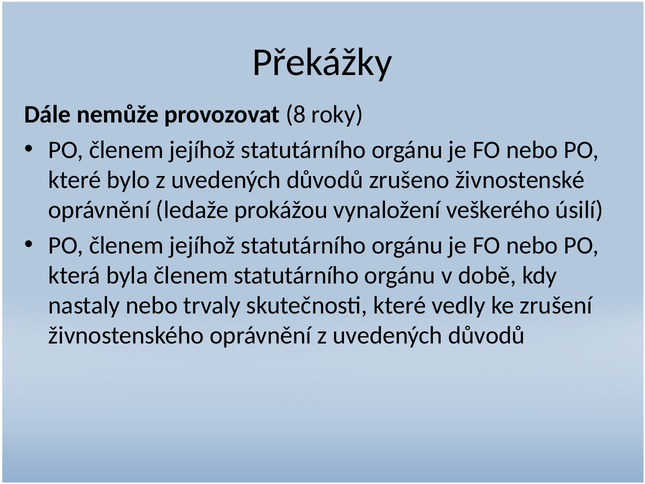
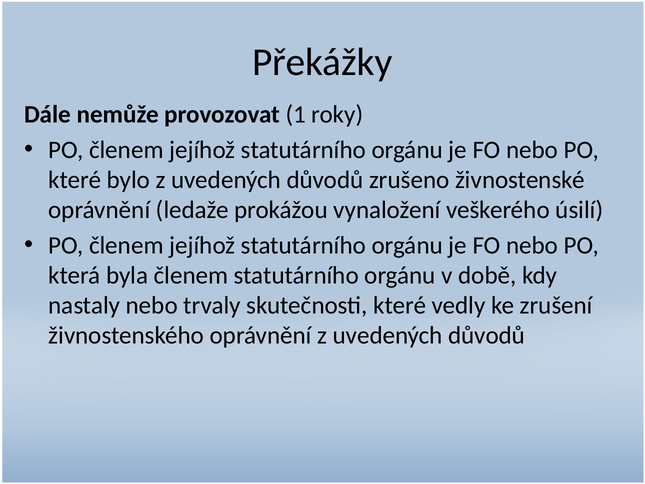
8: 8 -> 1
